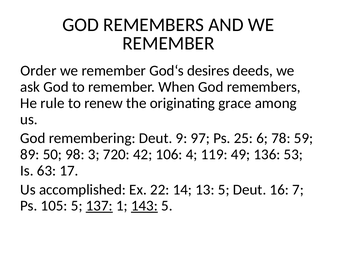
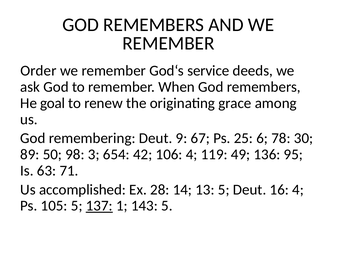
desires: desires -> service
rule: rule -> goal
97: 97 -> 67
59: 59 -> 30
720: 720 -> 654
53: 53 -> 95
17: 17 -> 71
22: 22 -> 28
16 7: 7 -> 4
143 underline: present -> none
